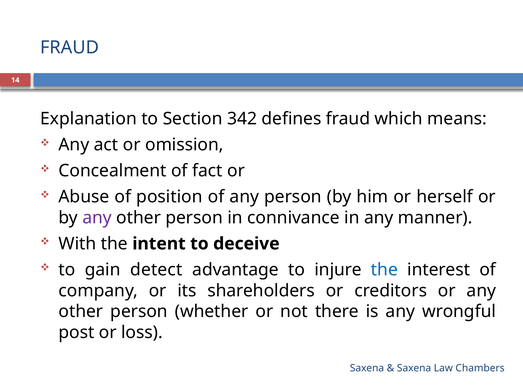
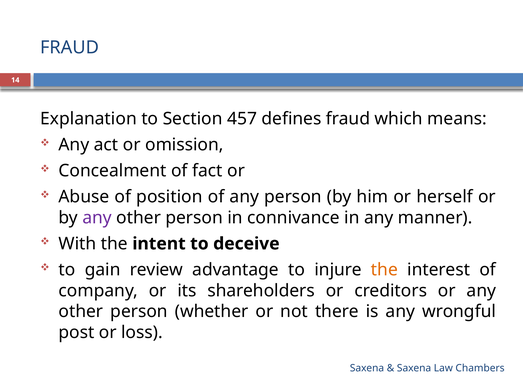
342: 342 -> 457
detect: detect -> review
the at (384, 270) colour: blue -> orange
